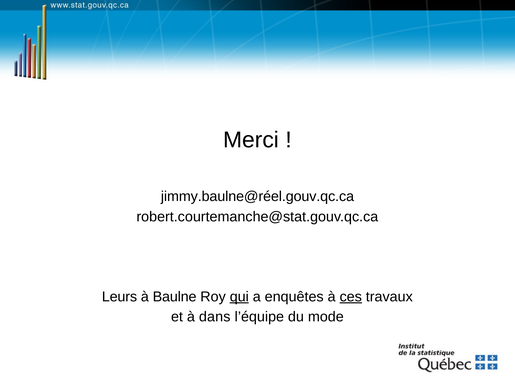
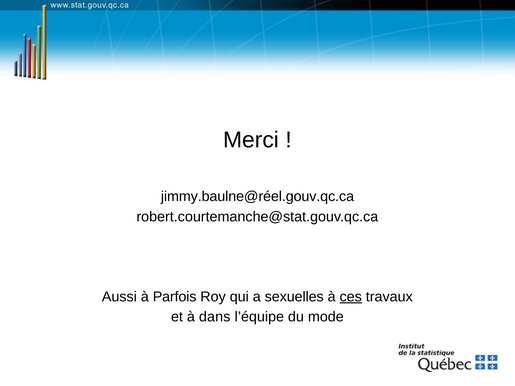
Leurs: Leurs -> Aussi
Baulne: Baulne -> Parfois
qui underline: present -> none
enquêtes: enquêtes -> sexuelles
